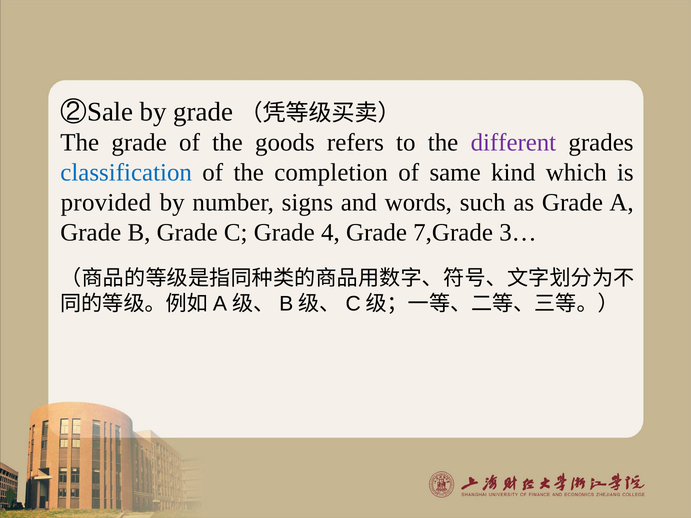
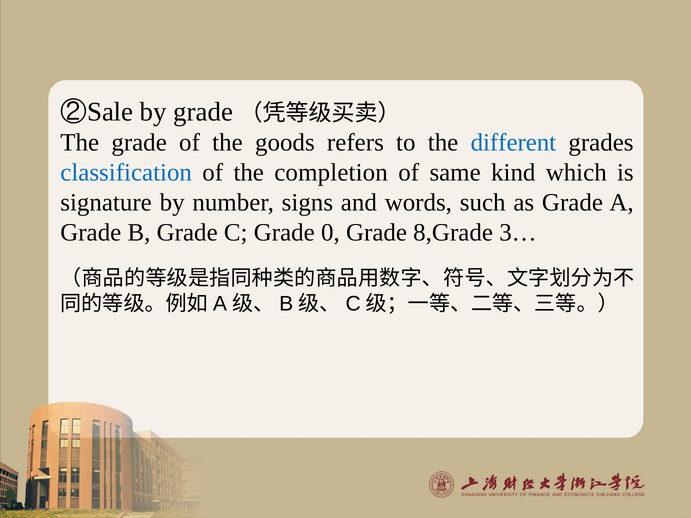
different colour: purple -> blue
provided: provided -> signature
4: 4 -> 0
7,Grade: 7,Grade -> 8,Grade
